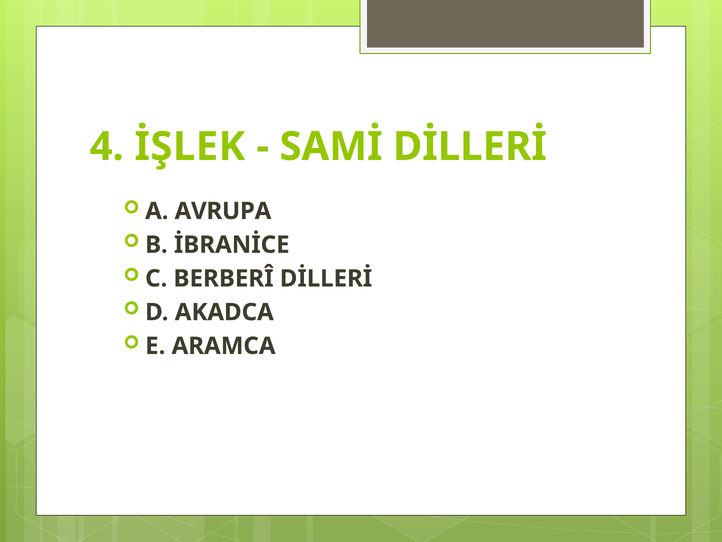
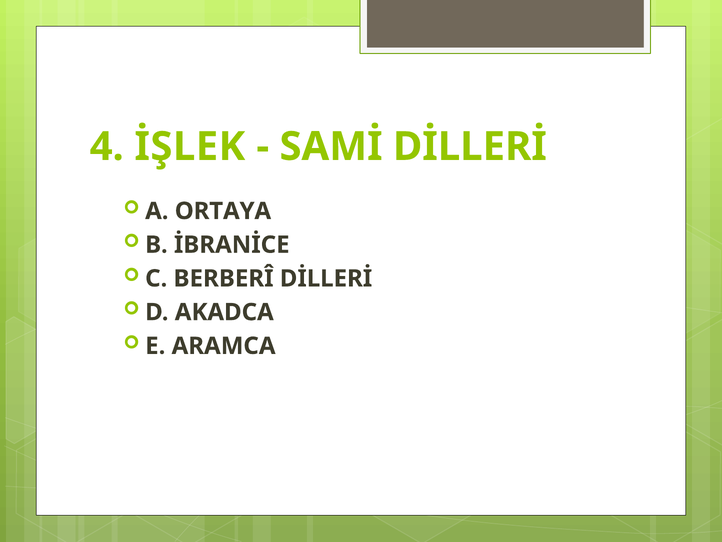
AVRUPA: AVRUPA -> ORTAYA
